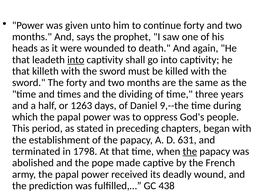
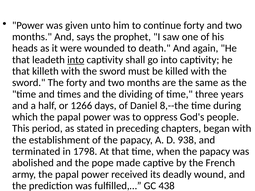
1263: 1263 -> 1266
9,--the: 9,--the -> 8,--the
631: 631 -> 938
the at (190, 152) underline: present -> none
